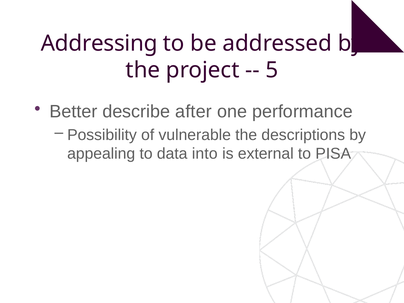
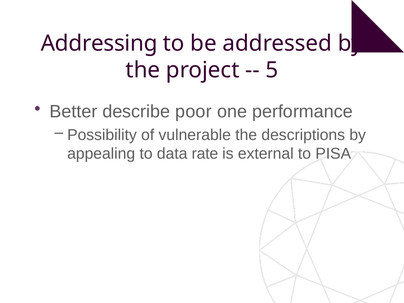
after: after -> poor
into: into -> rate
